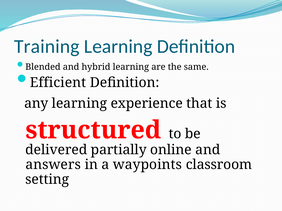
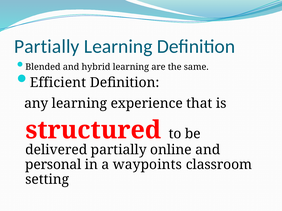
Training at (47, 47): Training -> Partially
answers: answers -> personal
